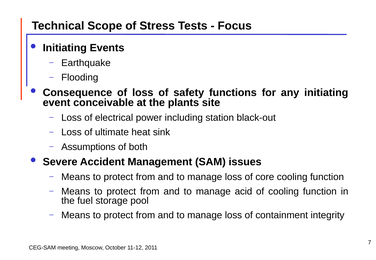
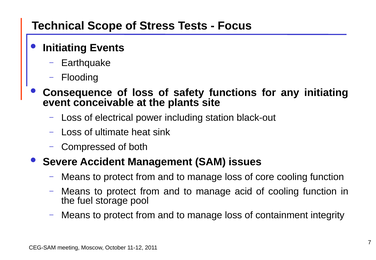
Assumptions: Assumptions -> Compressed
